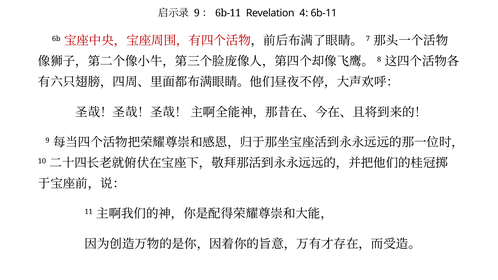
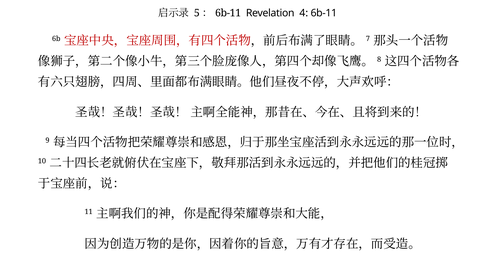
9 at (197, 13): 9 -> 5
